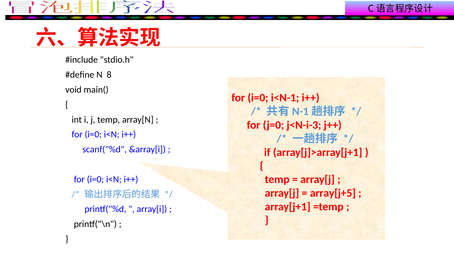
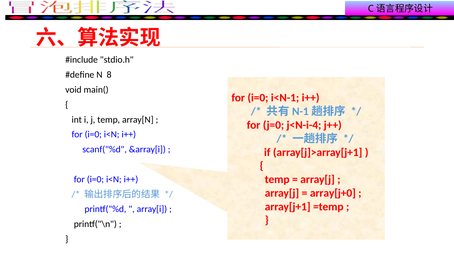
j<N-i-3: j<N-i-3 -> j<N-i-4
array[j+5: array[j+5 -> array[j+0
